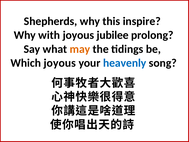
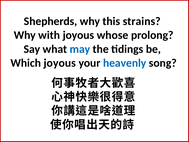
inspire: inspire -> strains
jubilee: jubilee -> whose
may colour: orange -> blue
